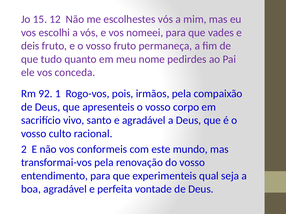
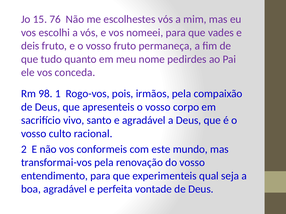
12: 12 -> 76
92: 92 -> 98
